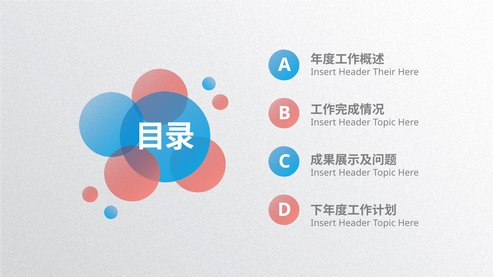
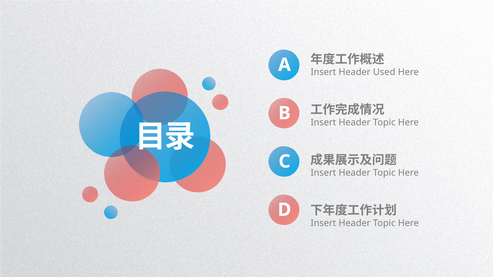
Their: Their -> Used
